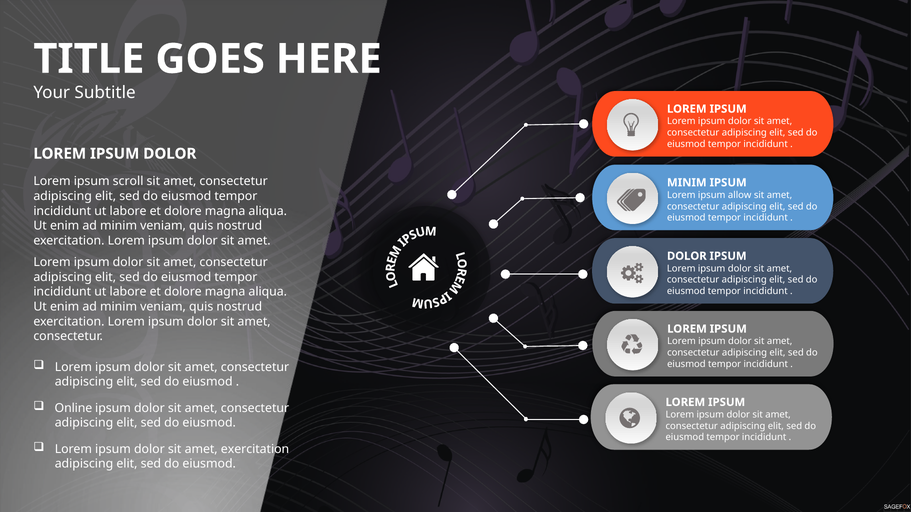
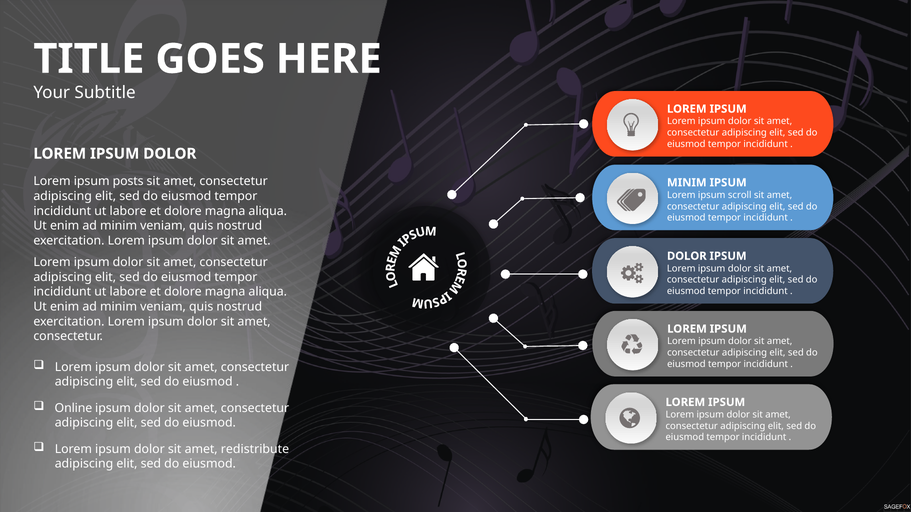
scroll: scroll -> posts
allow: allow -> scroll
amet exercitation: exercitation -> redistribute
